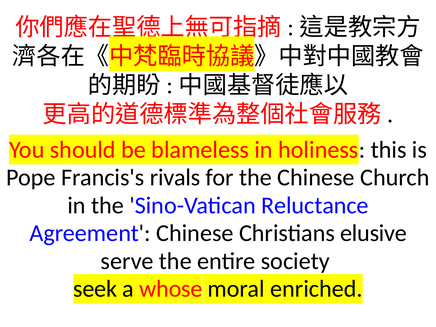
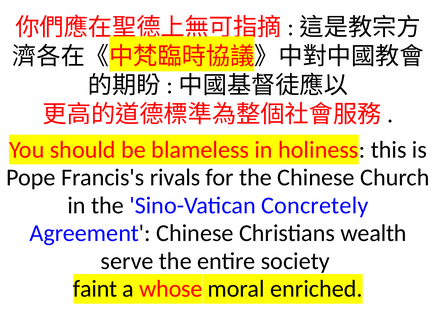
Reluctance: Reluctance -> Concretely
elusive: elusive -> wealth
seek: seek -> faint
